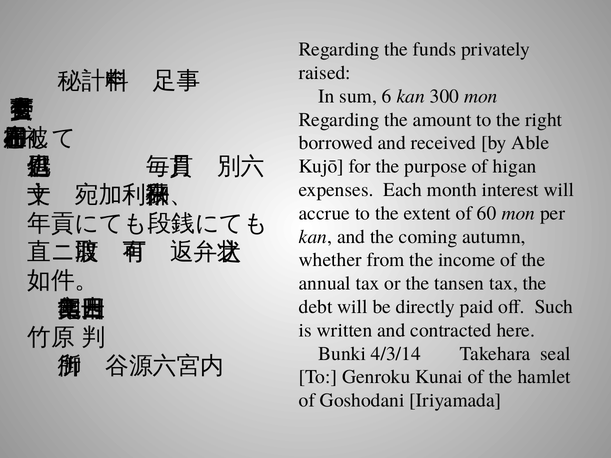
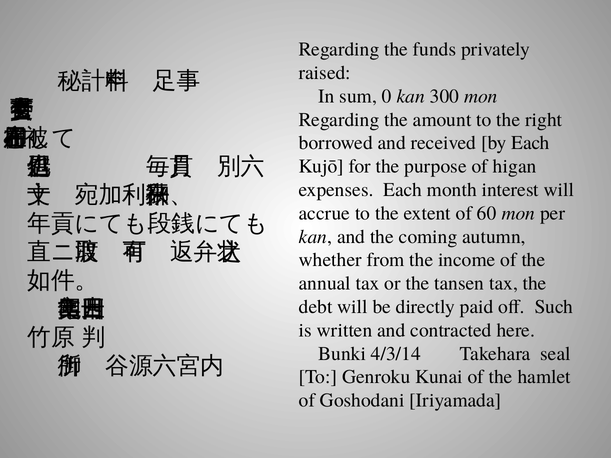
6: 6 -> 0
by Able: Able -> Each
